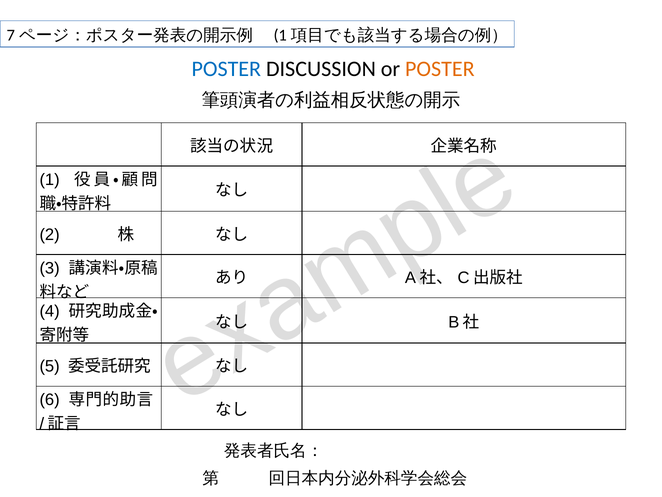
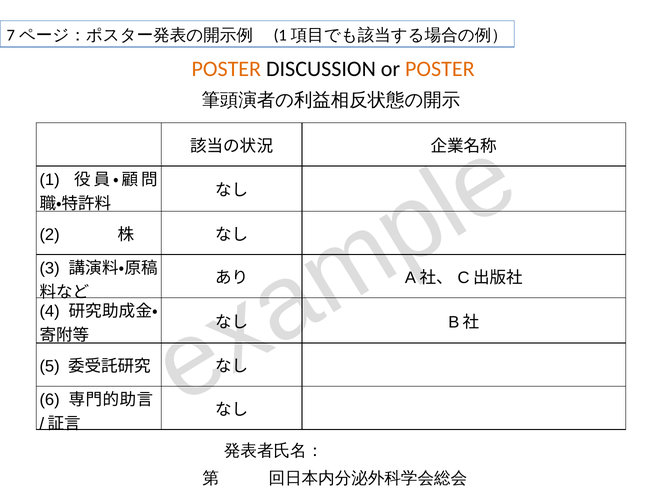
POSTER at (226, 69) colour: blue -> orange
